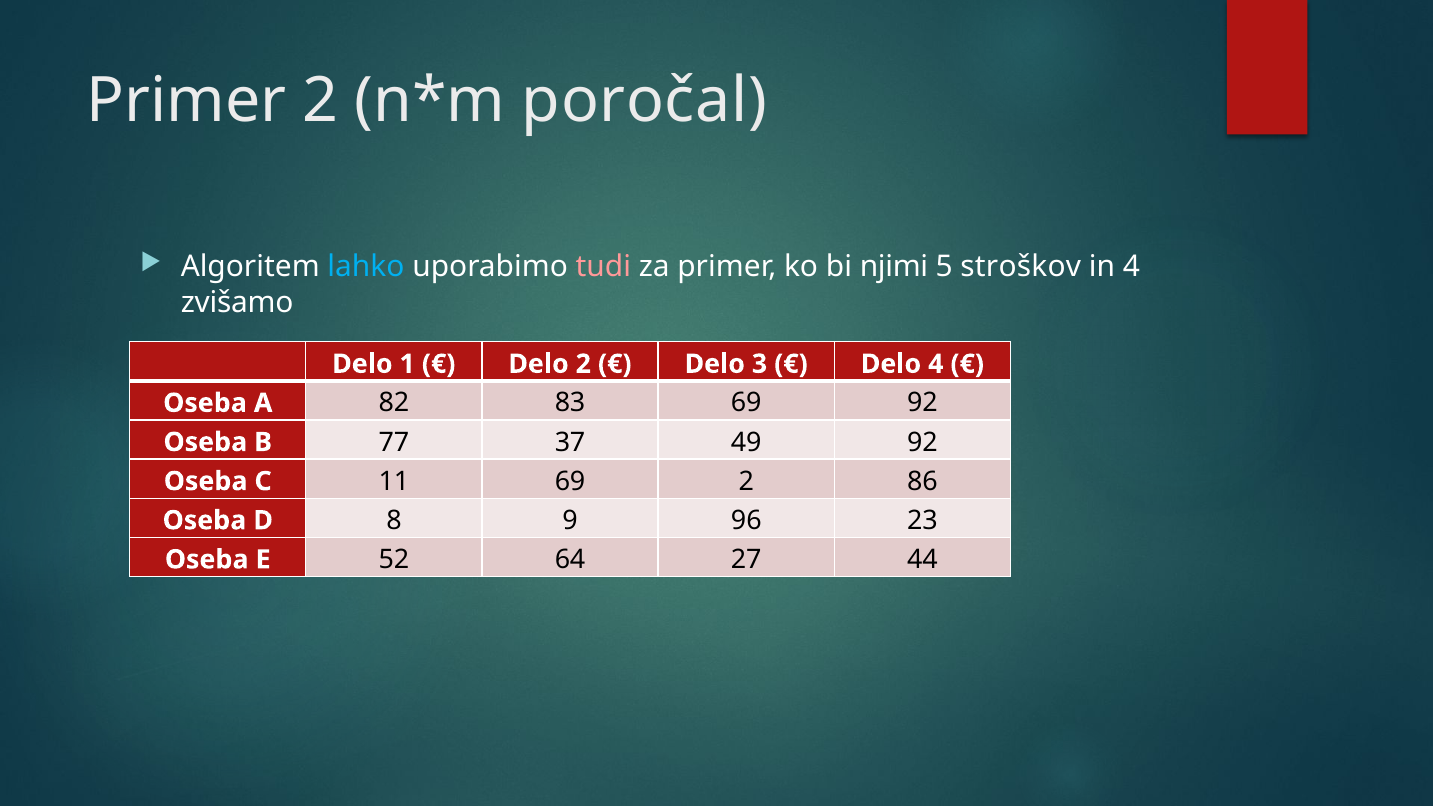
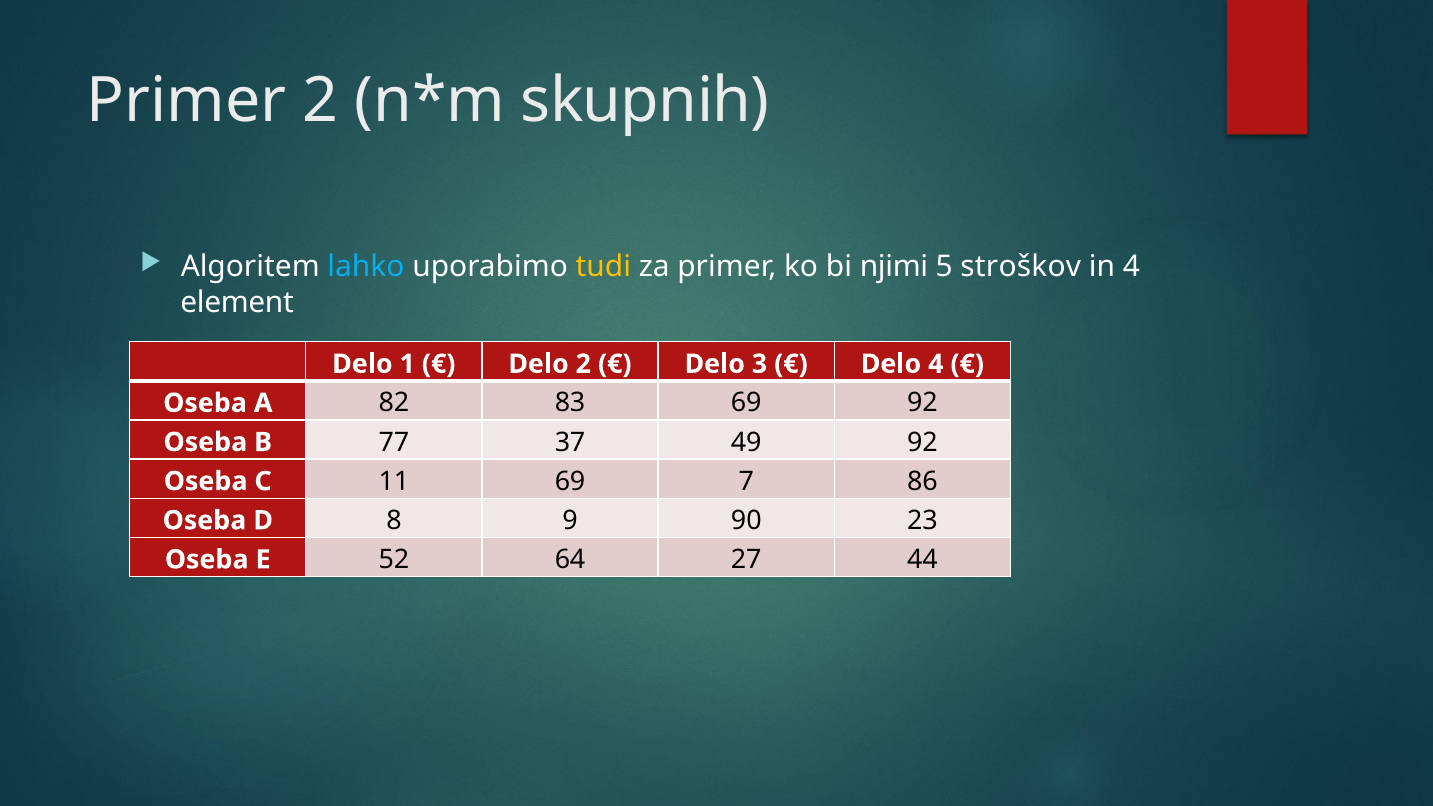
poročal: poročal -> skupnih
tudi colour: pink -> yellow
zvišamo: zvišamo -> element
69 2: 2 -> 7
96: 96 -> 90
